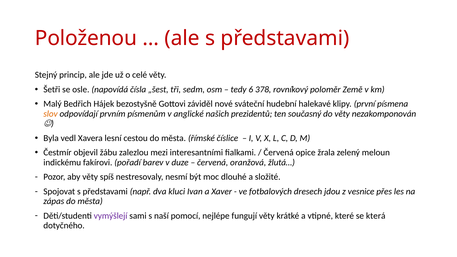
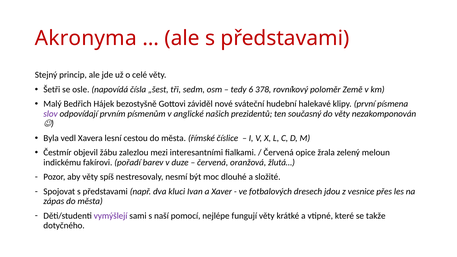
Položenou: Položenou -> Akronyma
slov colour: orange -> purple
která: která -> takže
